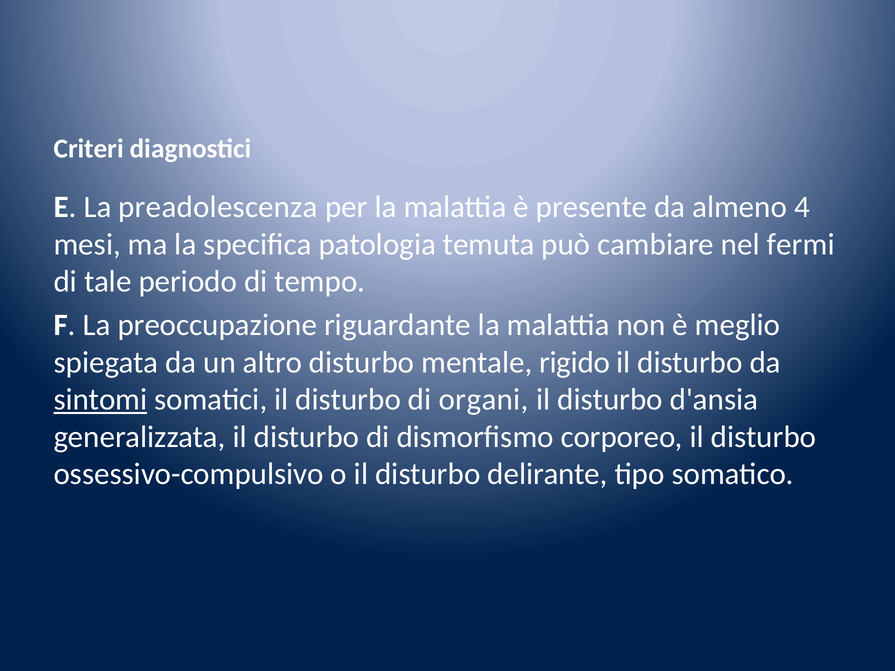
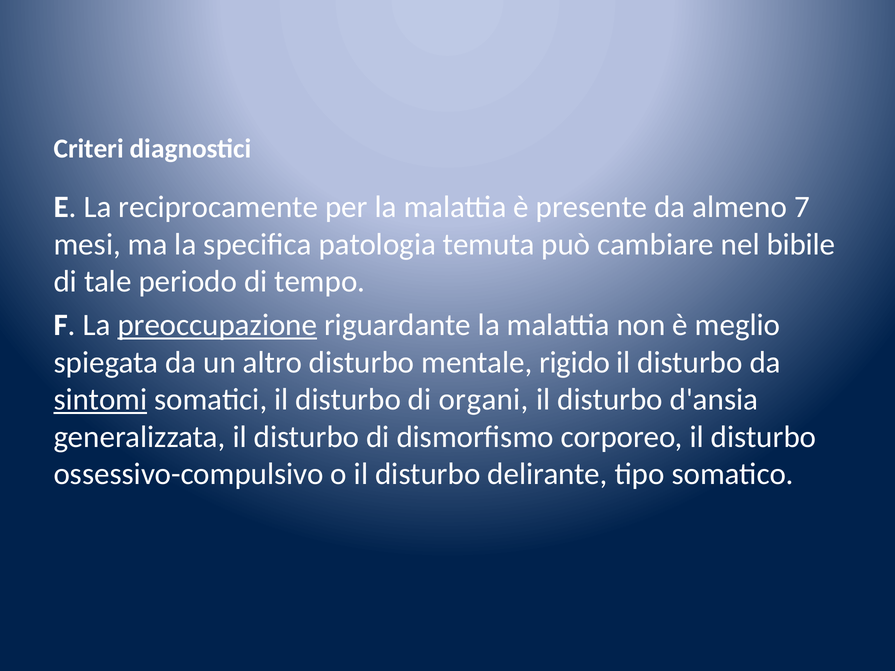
preadolescenza: preadolescenza -> reciprocamente
4: 4 -> 7
fermi: fermi -> bibile
preoccupazione underline: none -> present
